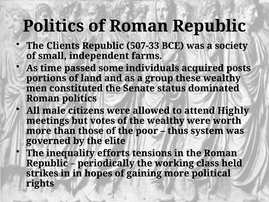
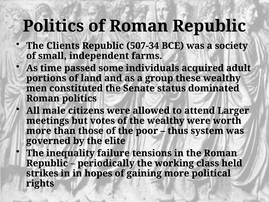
507-33: 507-33 -> 507-34
posts: posts -> adult
Highly: Highly -> Larger
efforts: efforts -> failure
